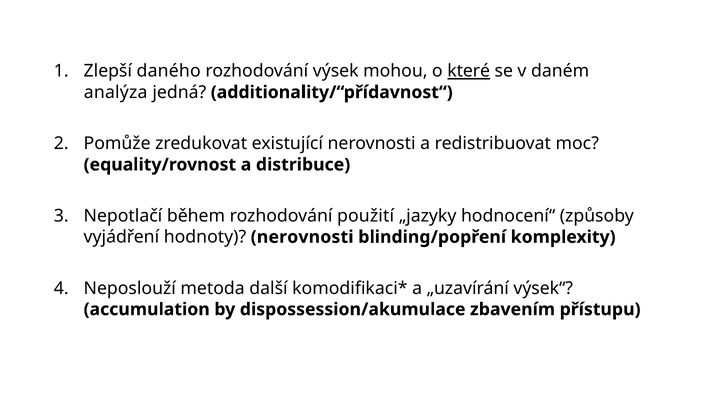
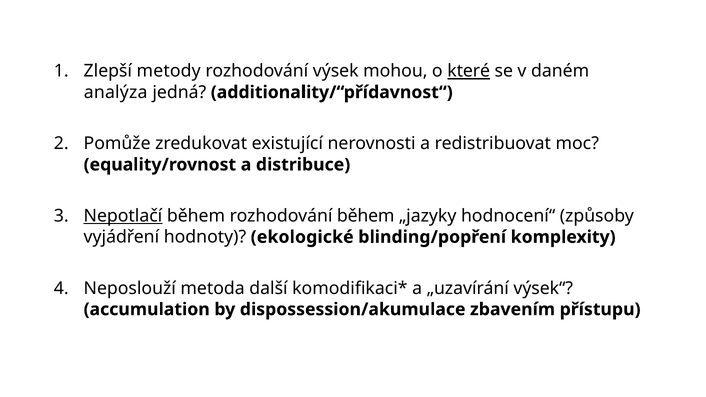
daného: daného -> metody
Nepotlačí underline: none -> present
rozhodování použití: použití -> během
hodnoty nerovnosti: nerovnosti -> ekologické
